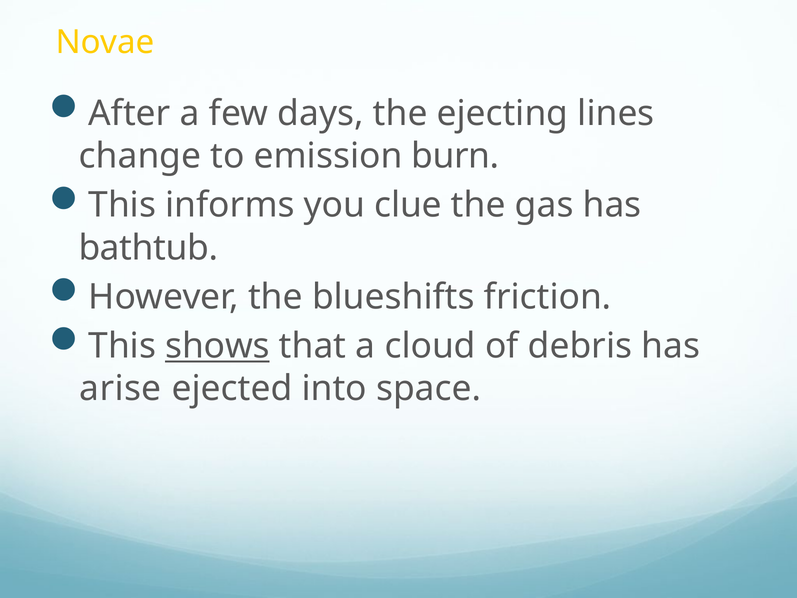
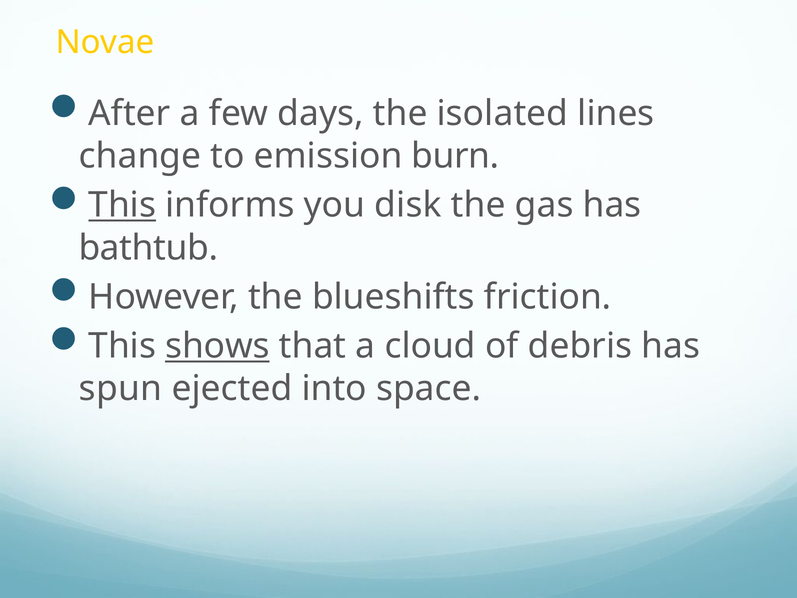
ejecting: ejecting -> isolated
This at (122, 205) underline: none -> present
clue: clue -> disk
arise: arise -> spun
